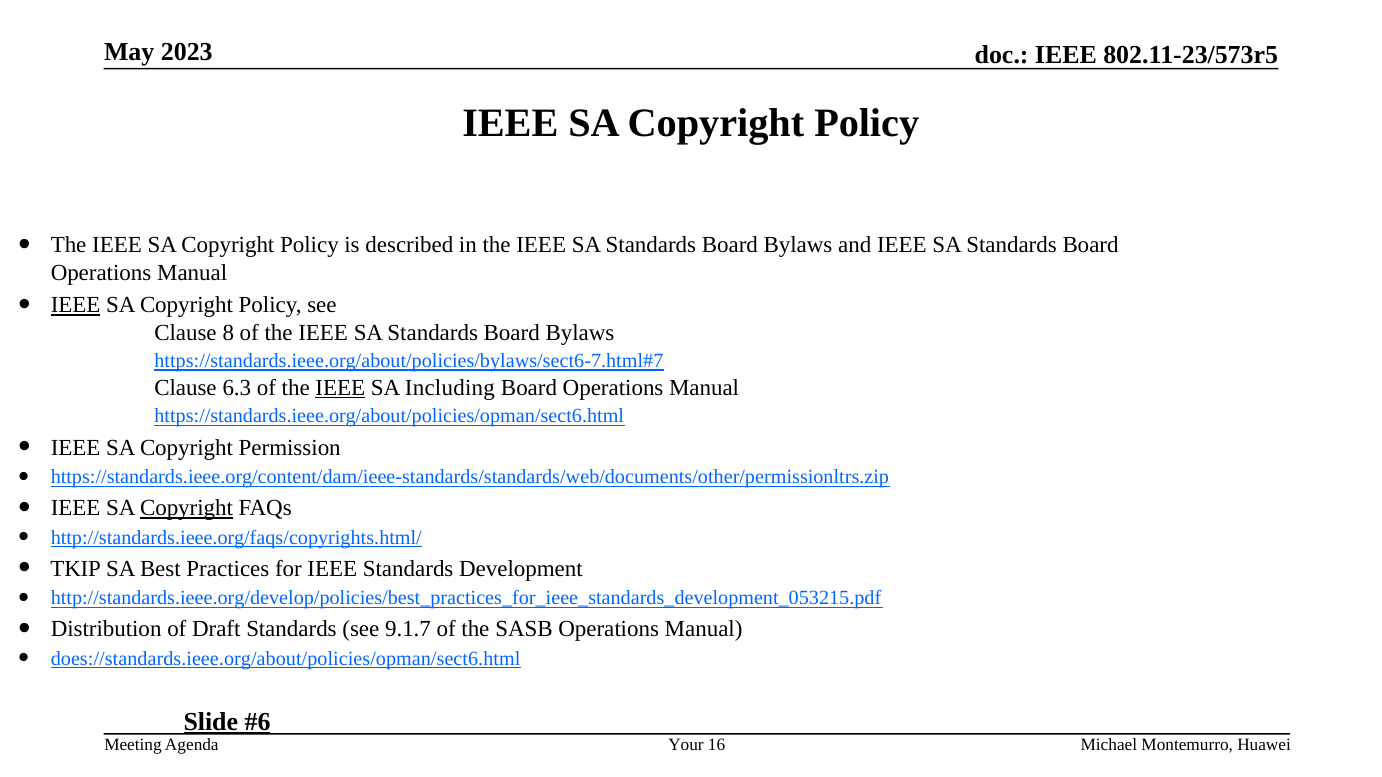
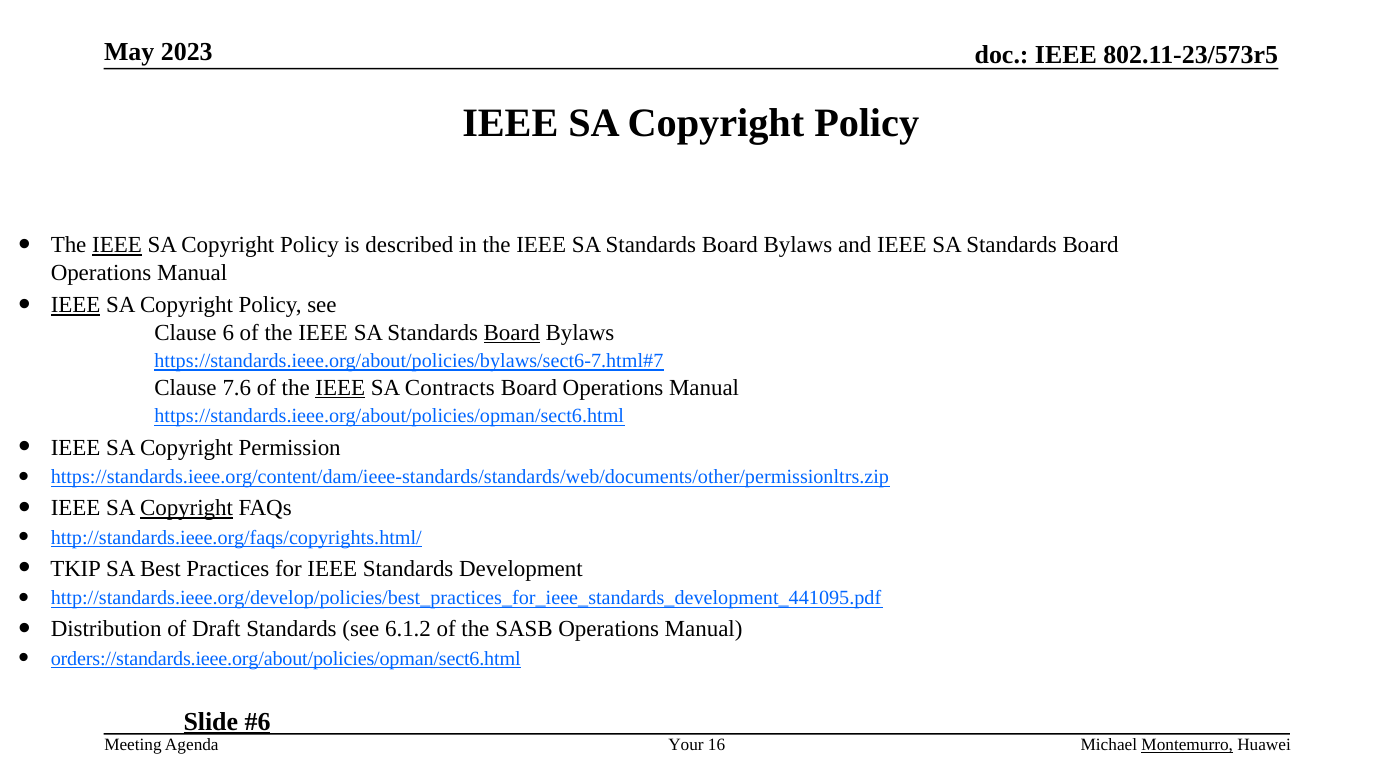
IEEE at (117, 245) underline: none -> present
8: 8 -> 6
Board at (512, 333) underline: none -> present
6.3: 6.3 -> 7.6
Including: Including -> Contracts
http://standards.ieee.org/develop/policies/best_practices_for_ieee_standards_development_053215.pdf: http://standards.ieee.org/develop/policies/best_practices_for_ieee_standards_development_053215.pdf -> http://standards.ieee.org/develop/policies/best_practices_for_ieee_standards_development_441095.pdf
9.1.7: 9.1.7 -> 6.1.2
does://standards.ieee.org/about/policies/opman/sect6.html: does://standards.ieee.org/about/policies/opman/sect6.html -> orders://standards.ieee.org/about/policies/opman/sect6.html
Montemurro underline: none -> present
